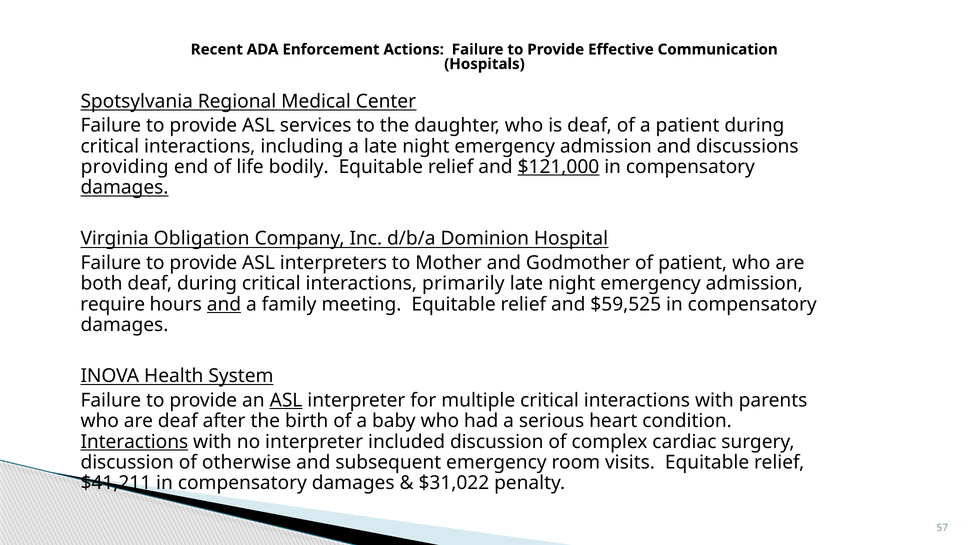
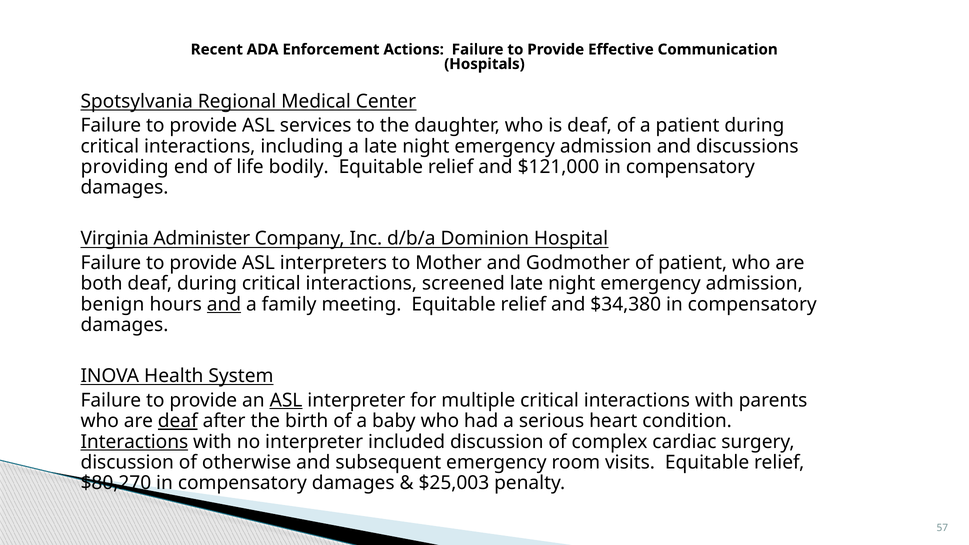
$121,000 underline: present -> none
damages at (124, 188) underline: present -> none
Obligation: Obligation -> Administer
primarily: primarily -> screened
require: require -> benign
$59,525: $59,525 -> $34,380
deaf at (178, 421) underline: none -> present
$41,211: $41,211 -> $80,270
$31,022: $31,022 -> $25,003
